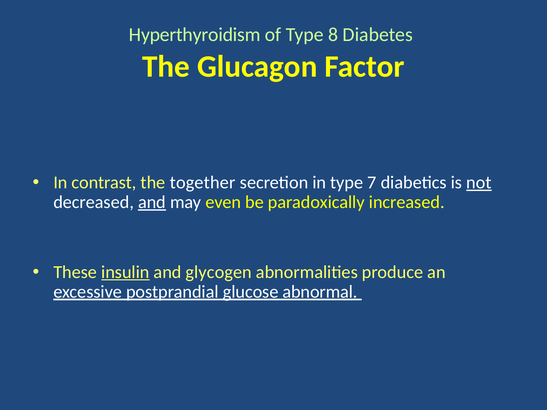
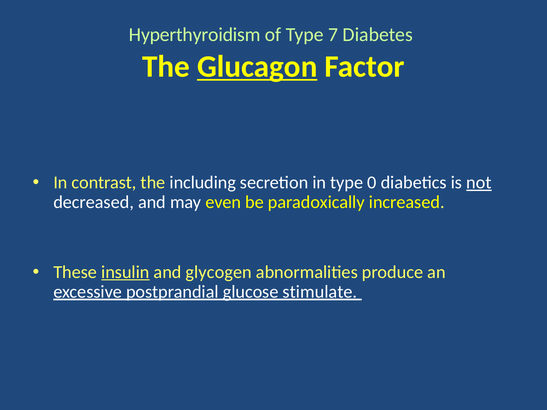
8: 8 -> 7
Glucagon underline: none -> present
together: together -> including
7: 7 -> 0
and at (152, 202) underline: present -> none
abnormal: abnormal -> stimulate
